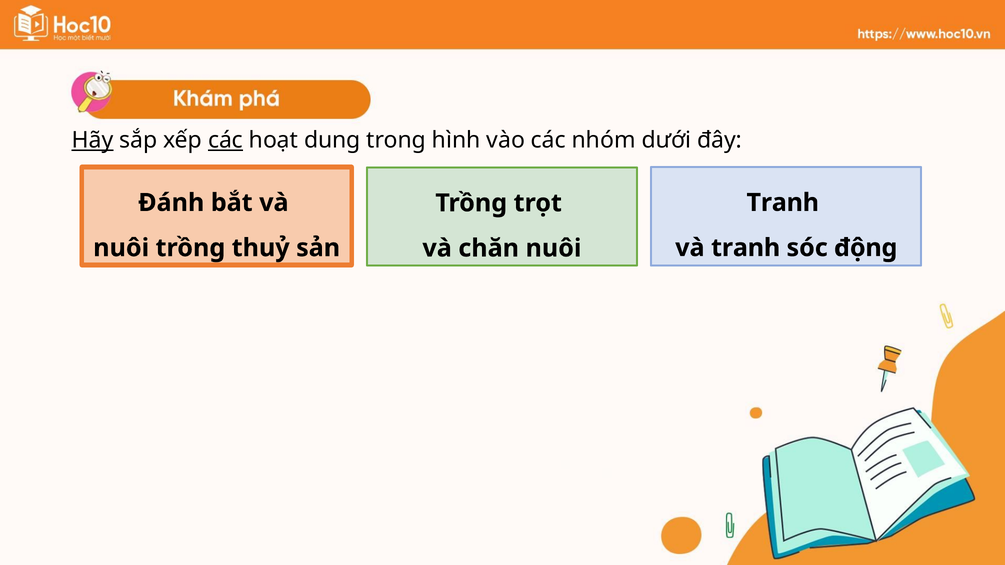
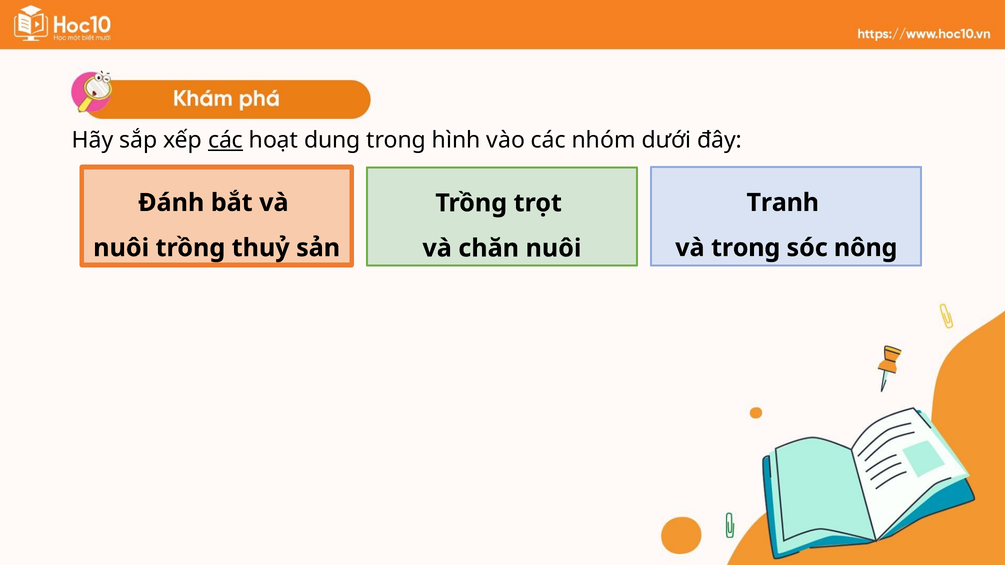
Hãy underline: present -> none
và tranh: tranh -> trong
động: động -> nông
